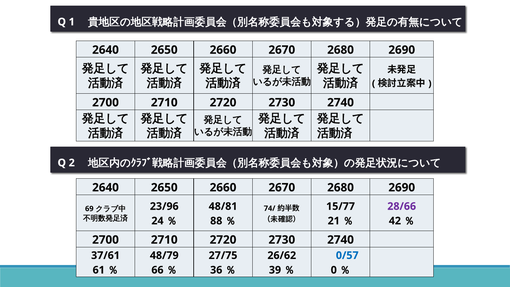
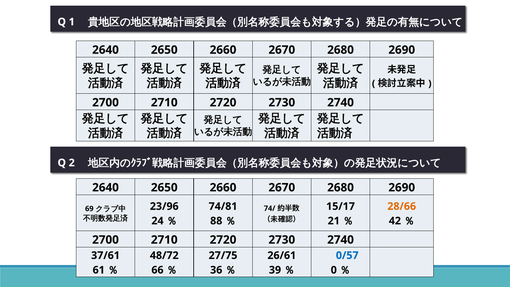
48/81: 48/81 -> 74/81
15/77: 15/77 -> 15/17
28/66 colour: purple -> orange
48/79: 48/79 -> 48/72
26/62: 26/62 -> 26/61
